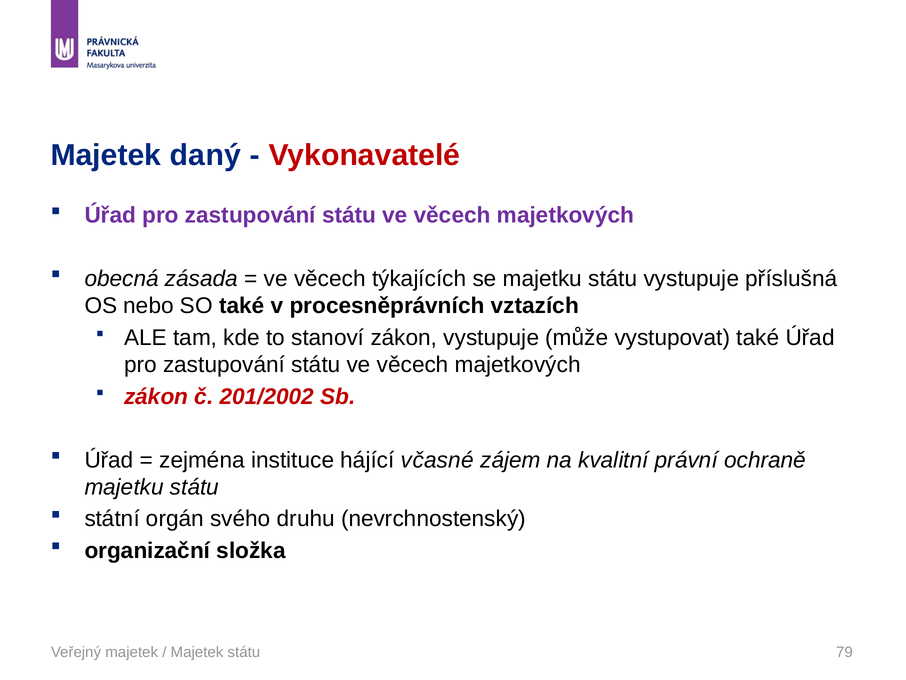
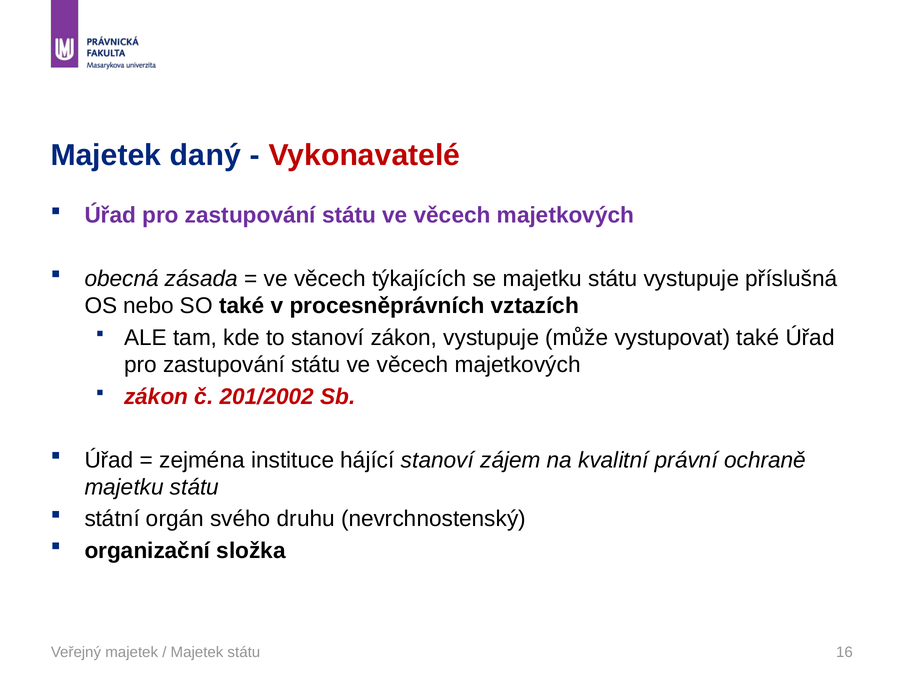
hájící včasné: včasné -> stanoví
79: 79 -> 16
